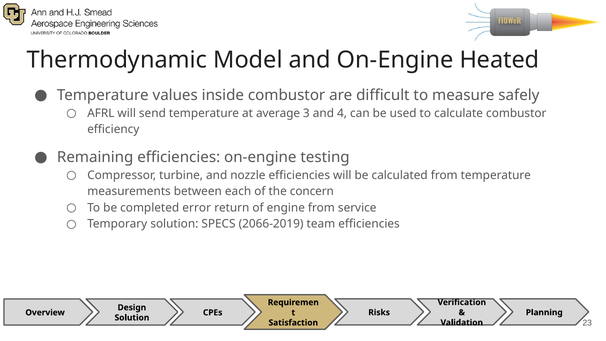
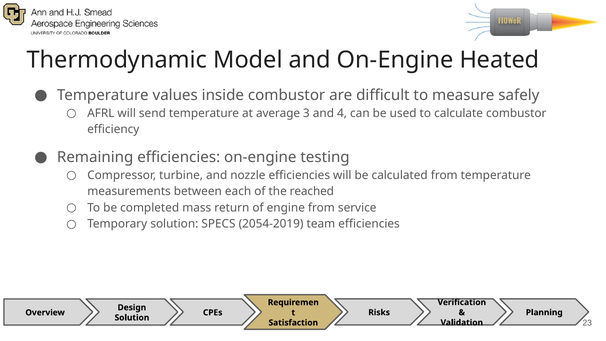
concern: concern -> reached
error: error -> mass
2066-2019: 2066-2019 -> 2054-2019
